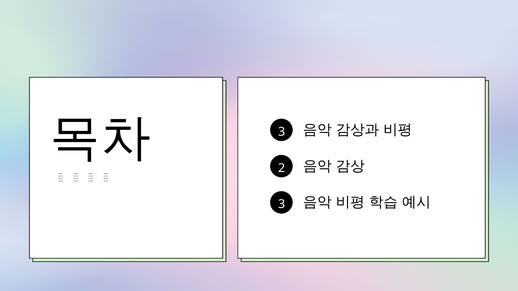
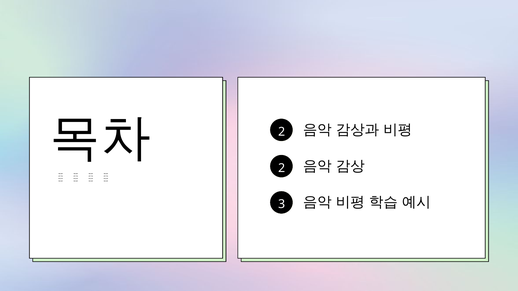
3 at (282, 132): 3 -> 2
